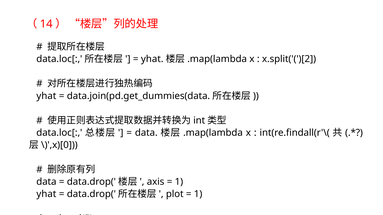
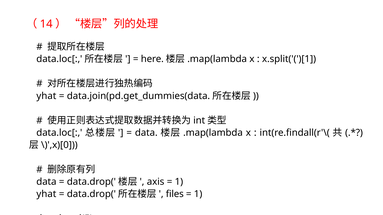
yhat at (152, 59): yhat -> here
x.split('(')[2: x.split('(')[2 -> x.split('(')[1
plot: plot -> files
